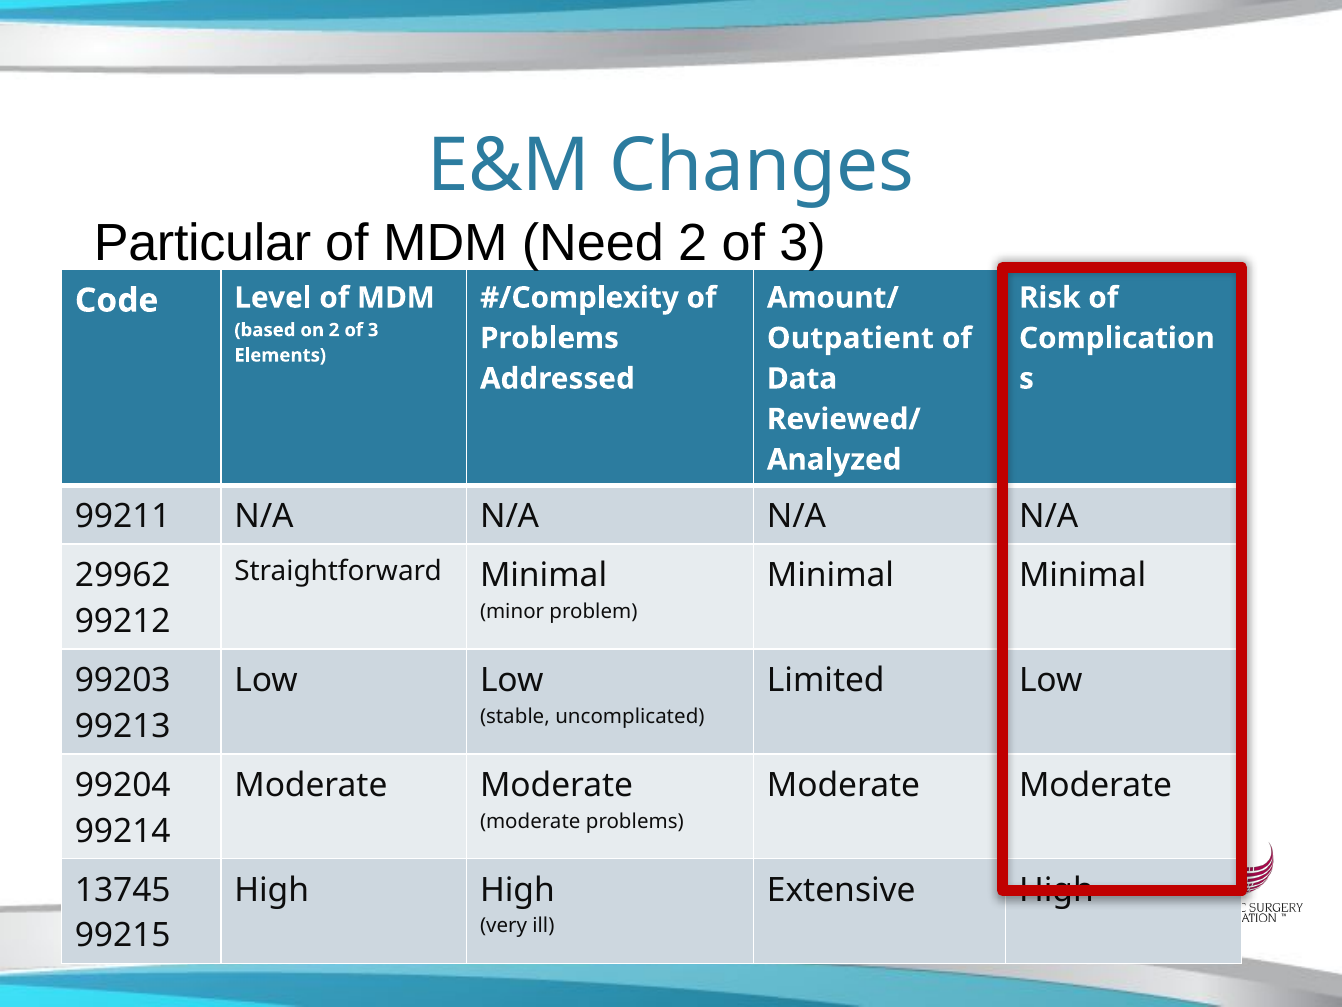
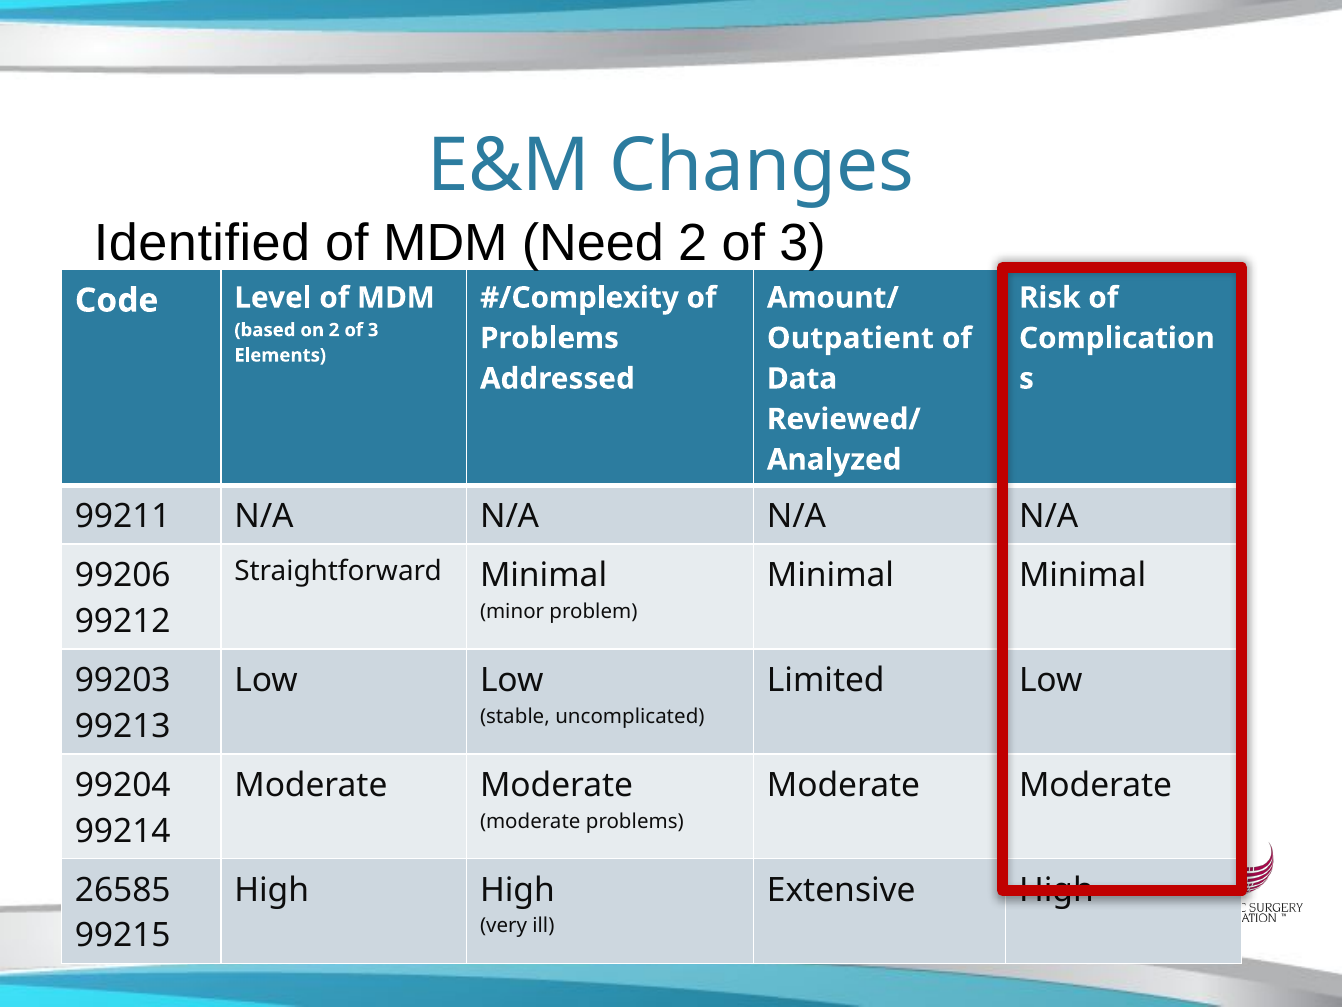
Particular: Particular -> Identified
29962: 29962 -> 99206
13745: 13745 -> 26585
